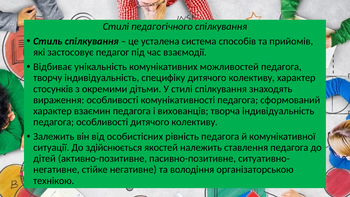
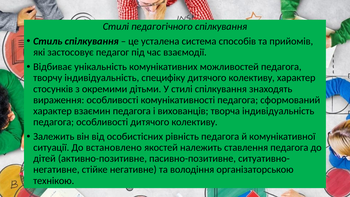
здійснюється: здійснюється -> встановлено
